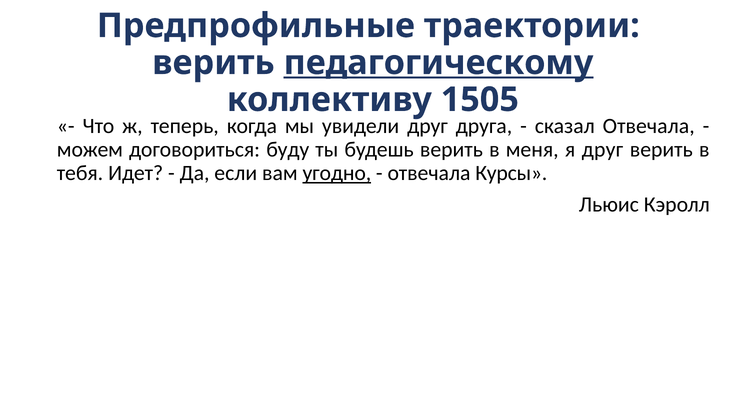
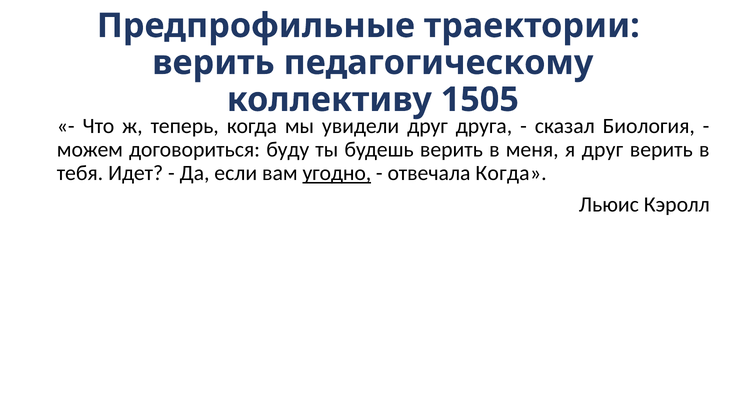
педагогическому underline: present -> none
сказал Отвечала: Отвечала -> Биология
отвечала Курсы: Курсы -> Когда
